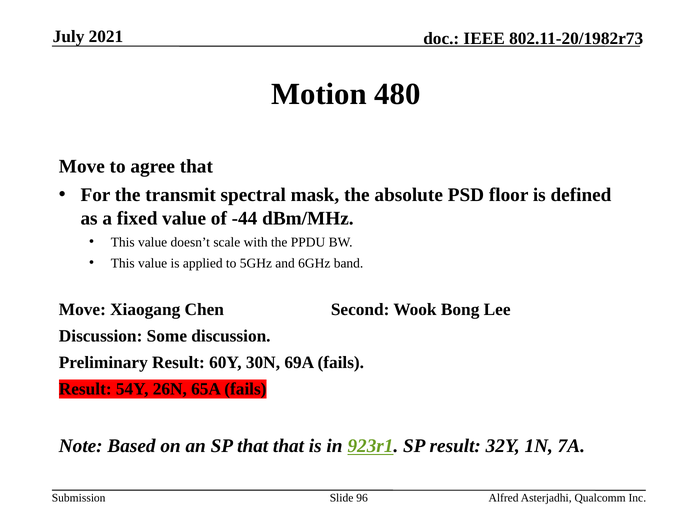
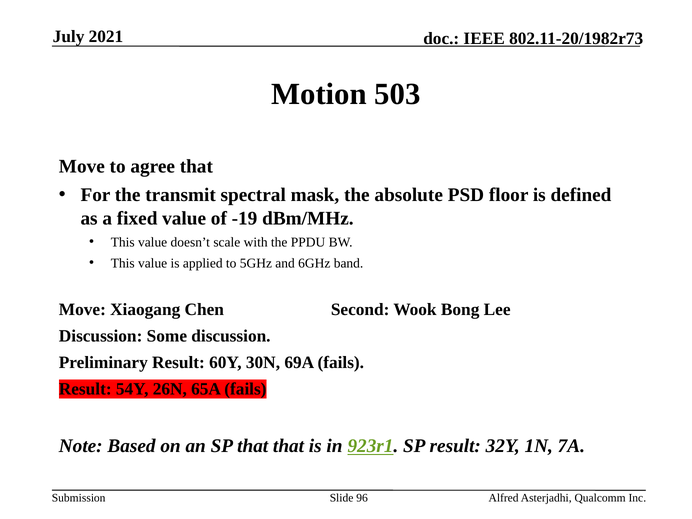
480: 480 -> 503
-44: -44 -> -19
